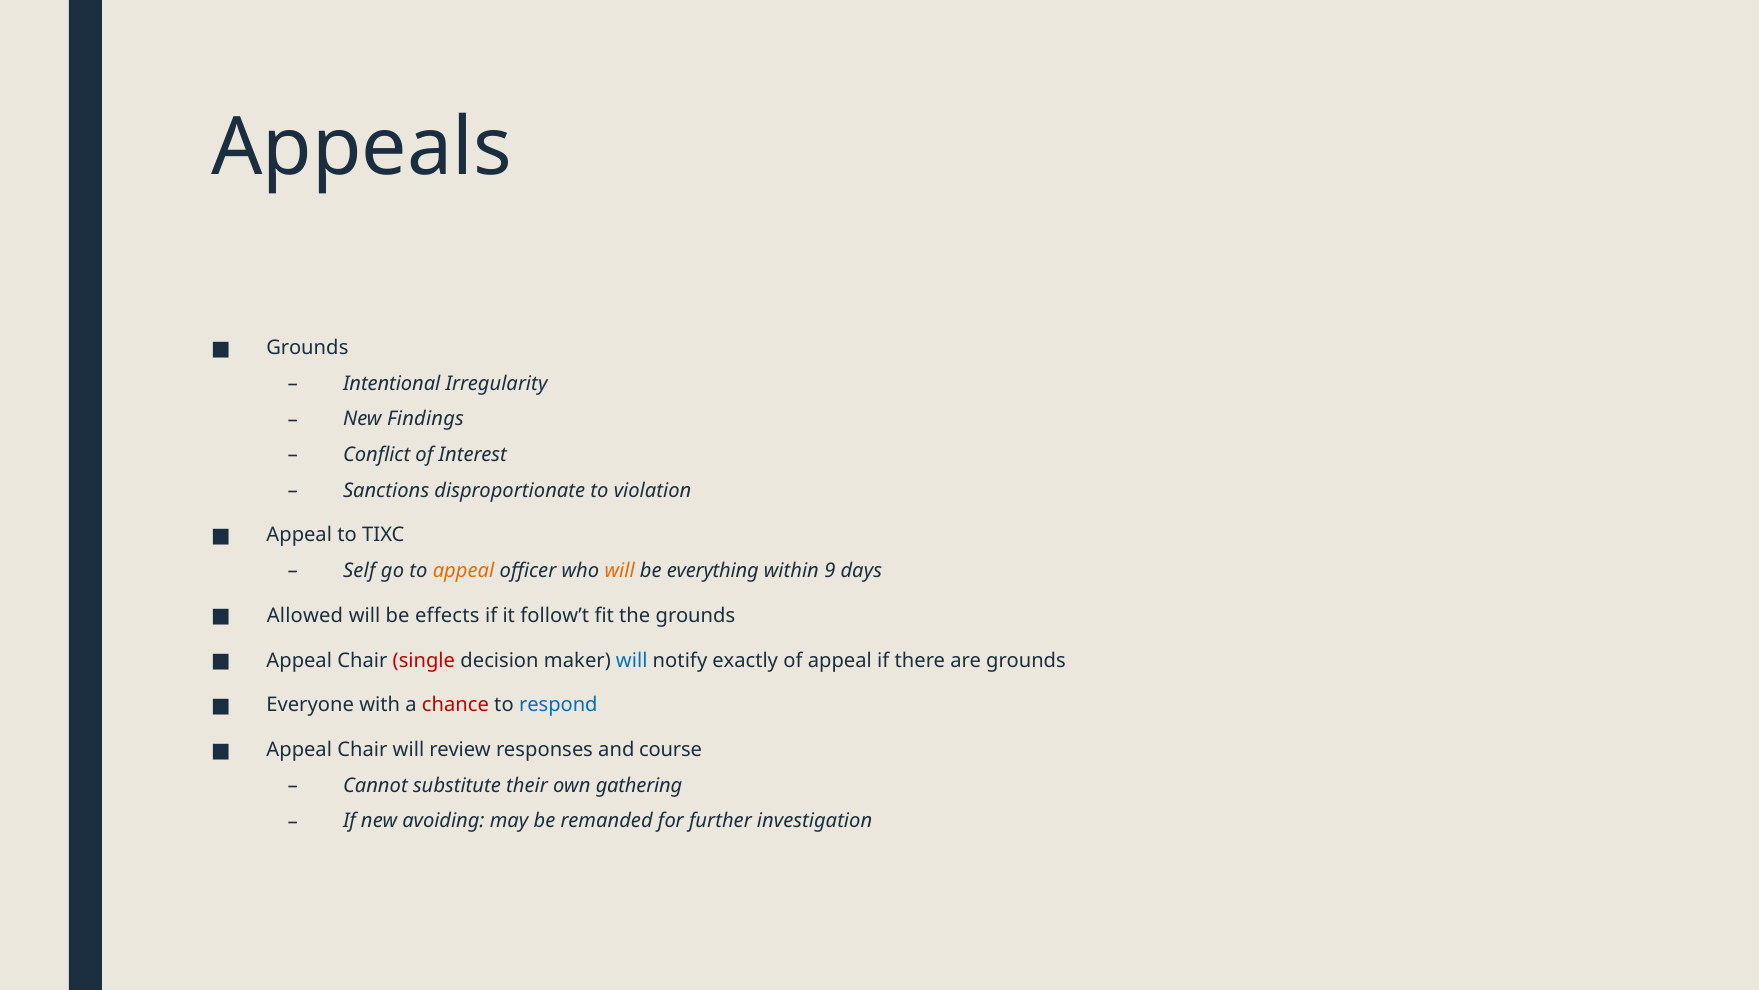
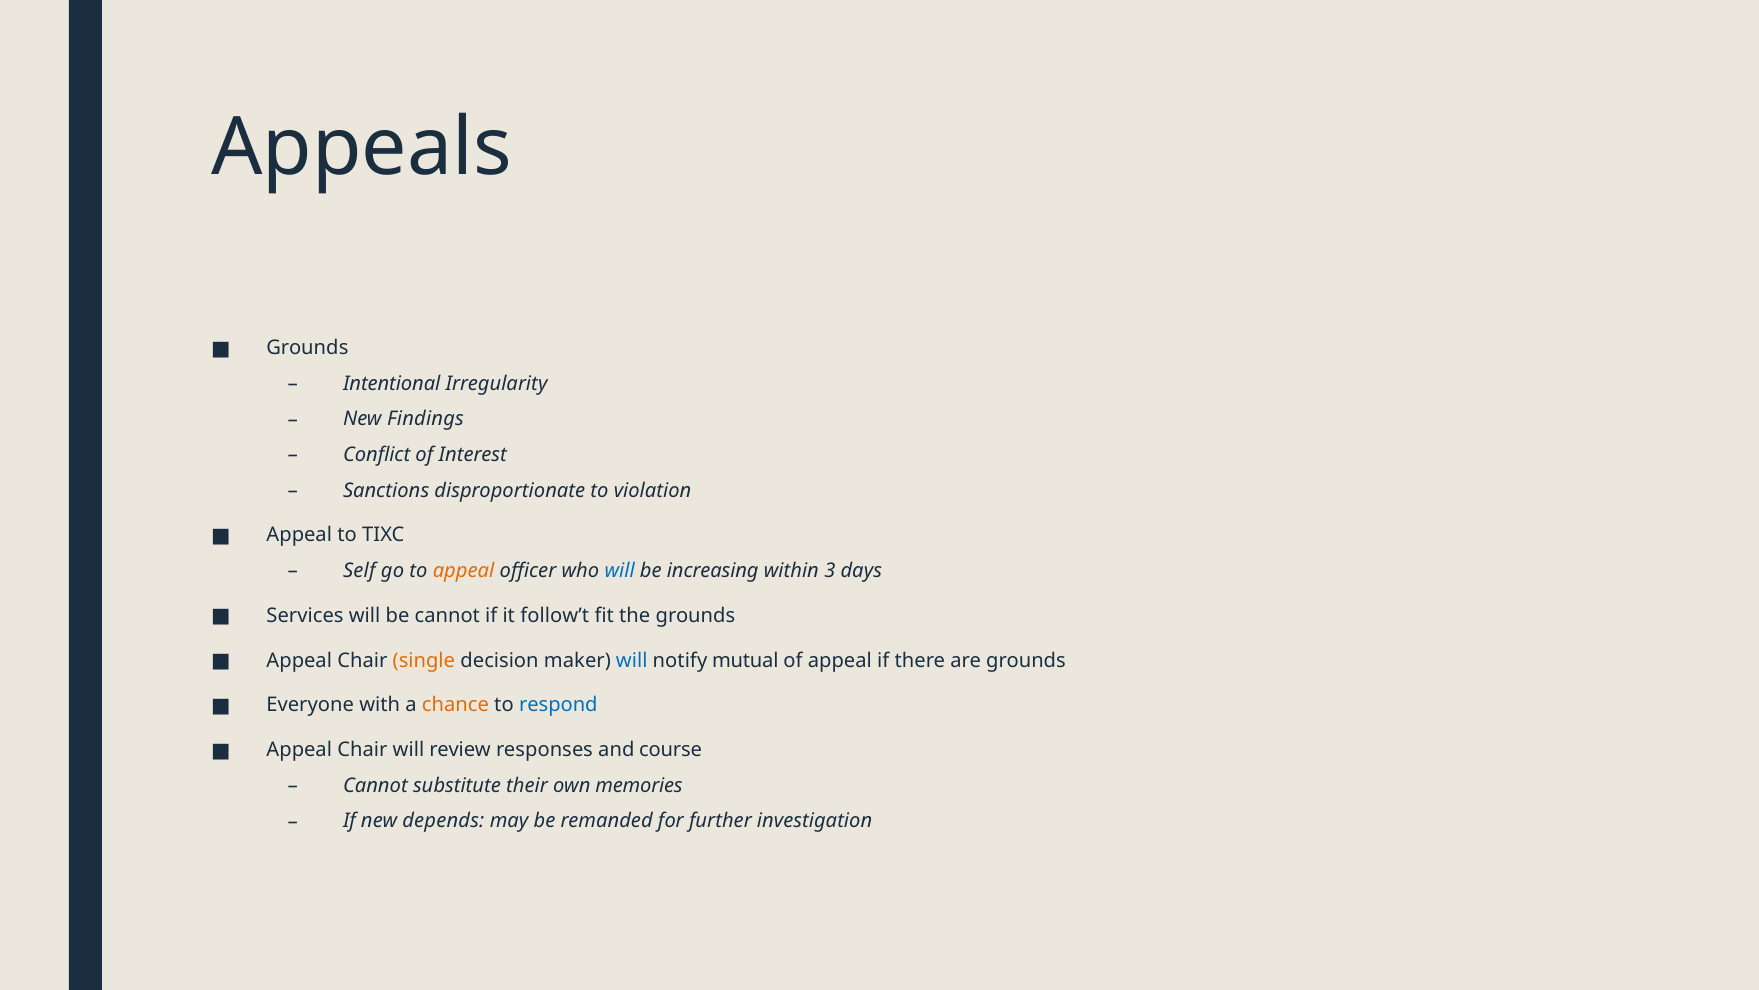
will at (620, 571) colour: orange -> blue
everything: everything -> increasing
9: 9 -> 3
Allowed: Allowed -> Services
be effects: effects -> cannot
single colour: red -> orange
exactly: exactly -> mutual
chance colour: red -> orange
gathering: gathering -> memories
avoiding: avoiding -> depends
